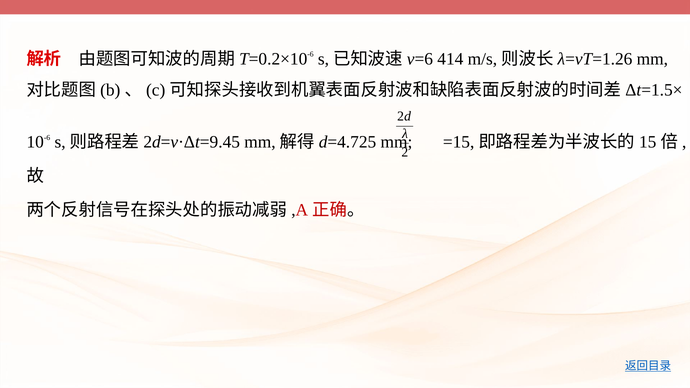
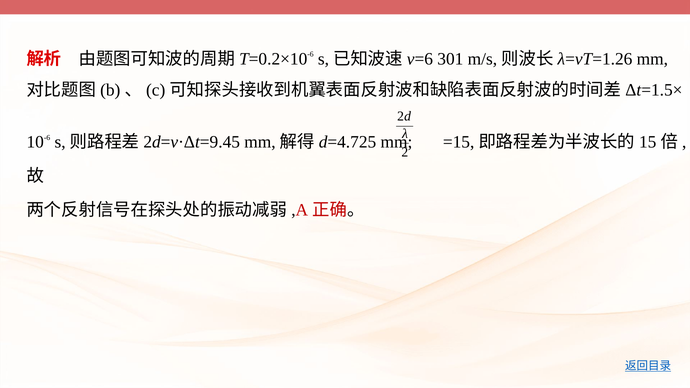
414: 414 -> 301
